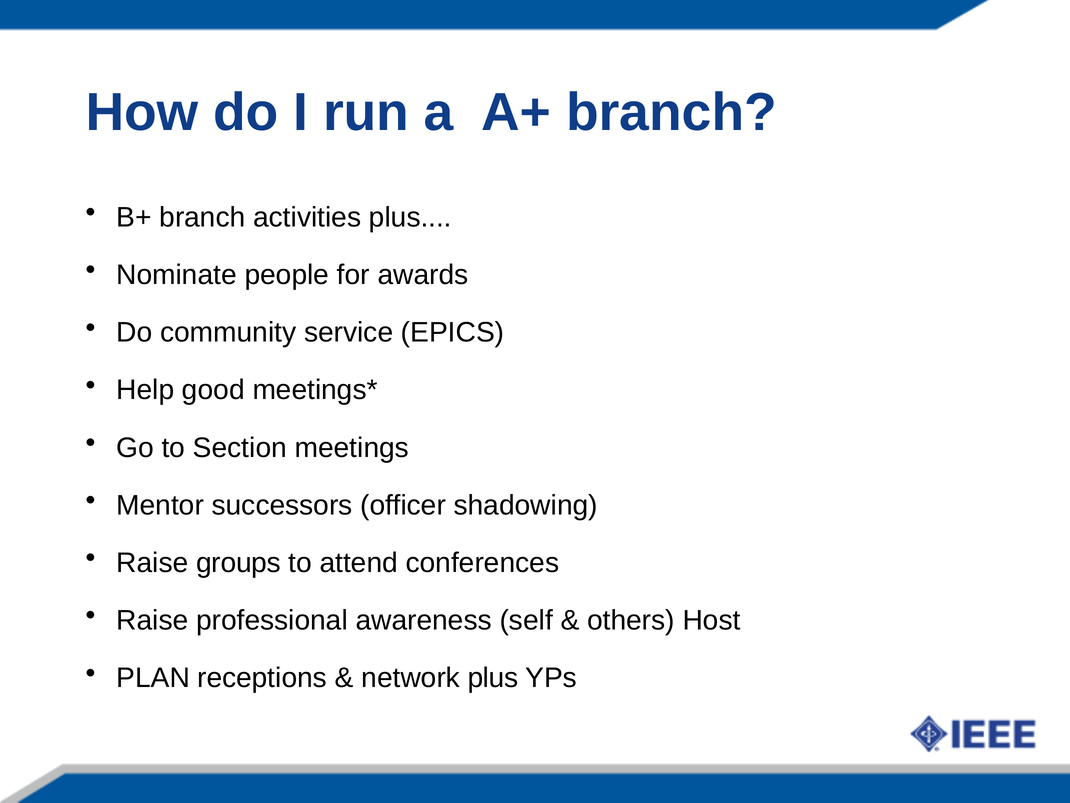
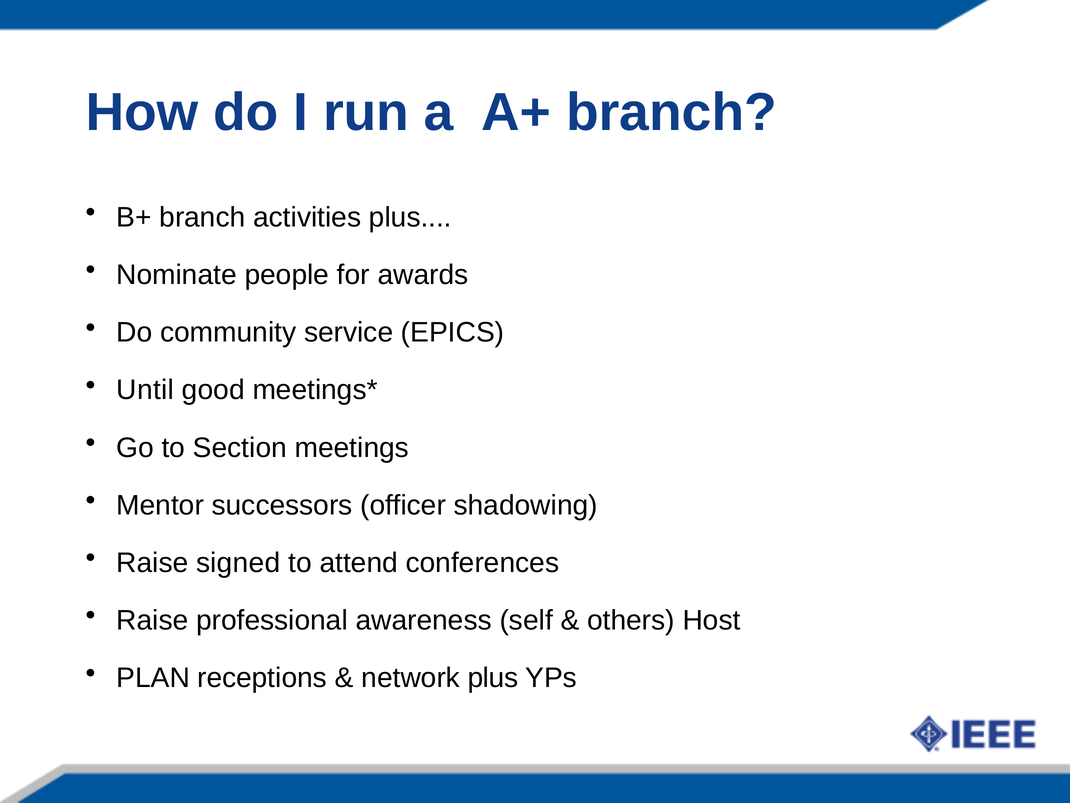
Help: Help -> Until
groups: groups -> signed
